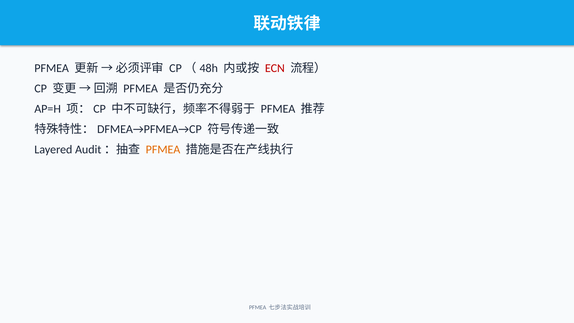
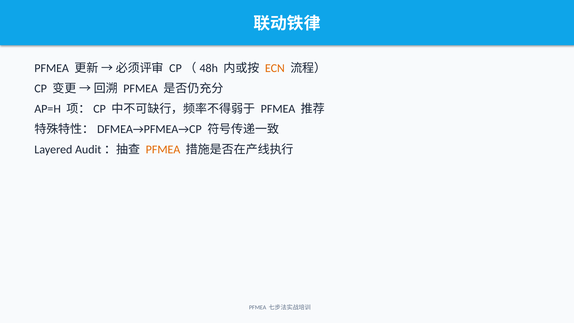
ECN colour: red -> orange
